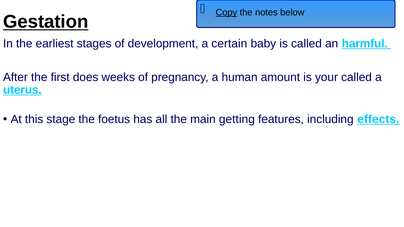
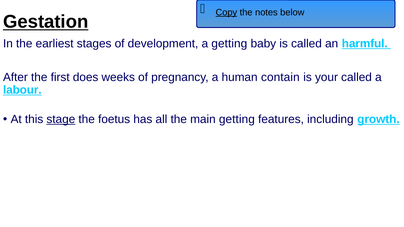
a certain: certain -> getting
amount: amount -> contain
uterus: uterus -> labour
stage underline: none -> present
effects: effects -> growth
